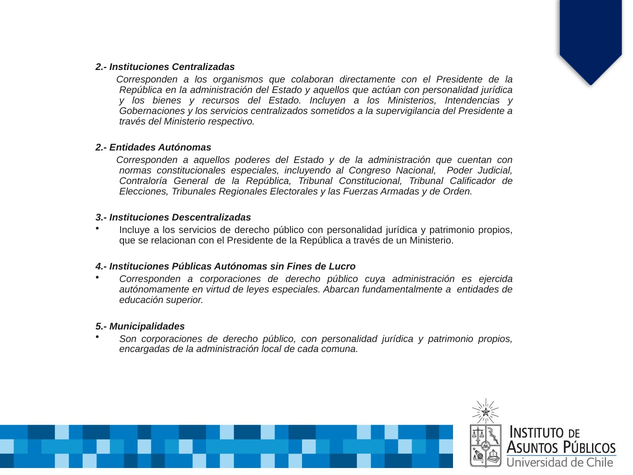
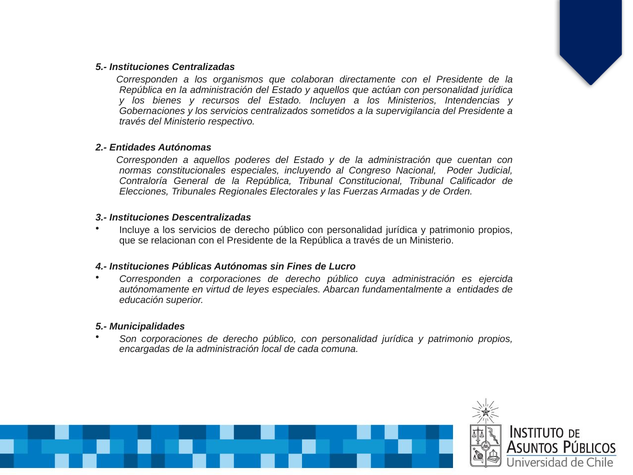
2.- at (101, 67): 2.- -> 5.-
